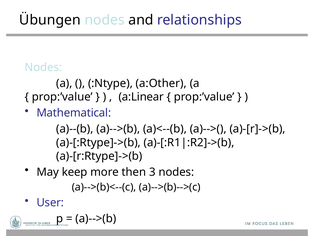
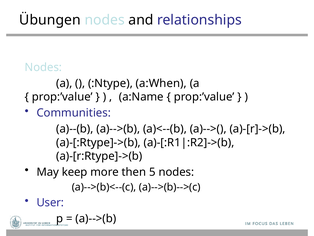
a:Other: a:Other -> a:When
a:Linear: a:Linear -> a:Name
Mathematical: Mathematical -> Communities
3: 3 -> 5
